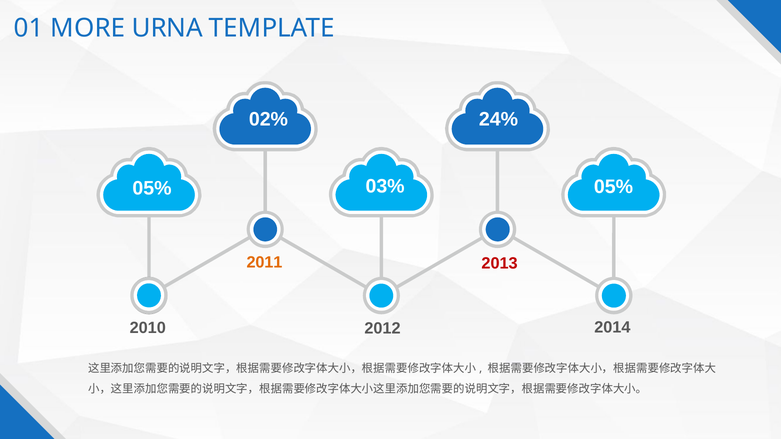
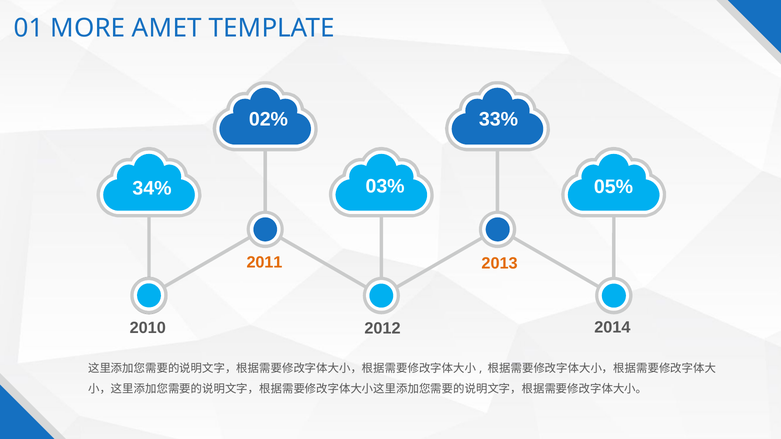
URNA: URNA -> AMET
24%: 24% -> 33%
05% at (152, 188): 05% -> 34%
2013 colour: red -> orange
